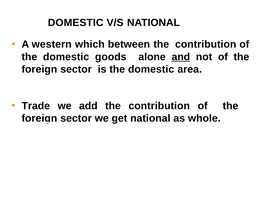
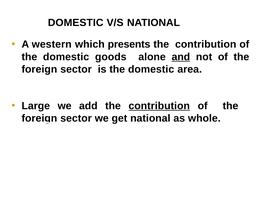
between: between -> presents
Trade: Trade -> Large
contribution at (159, 106) underline: none -> present
